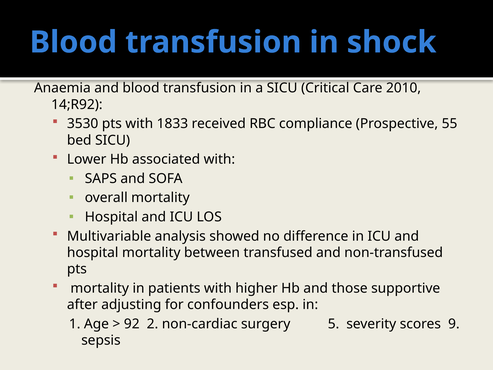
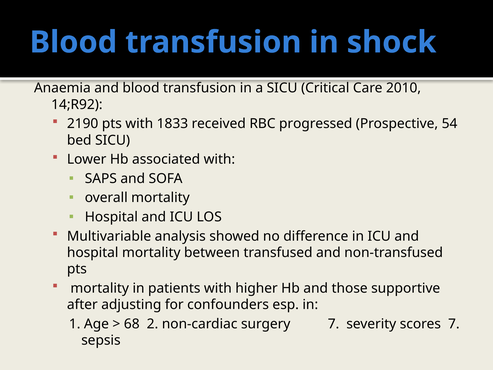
3530: 3530 -> 2190
compliance: compliance -> progressed
55: 55 -> 54
92: 92 -> 68
surgery 5: 5 -> 7
scores 9: 9 -> 7
